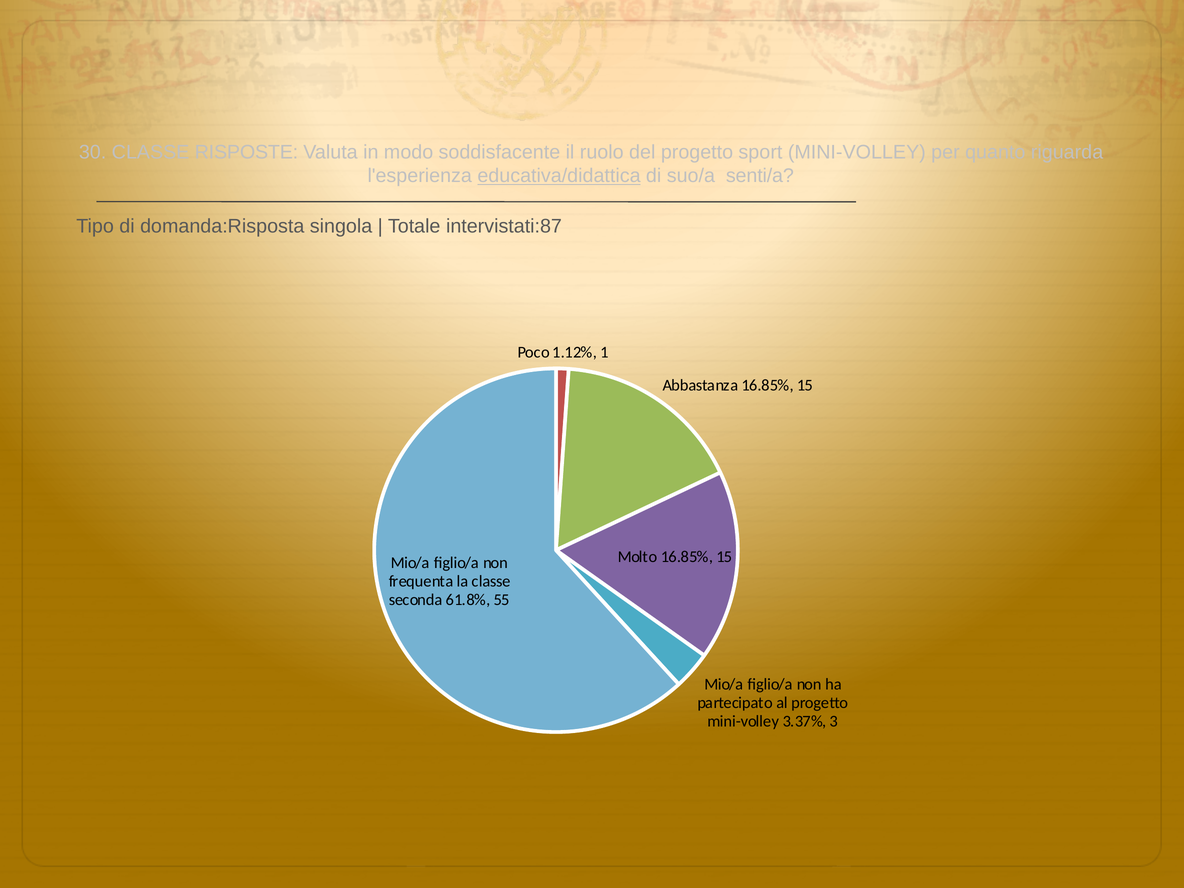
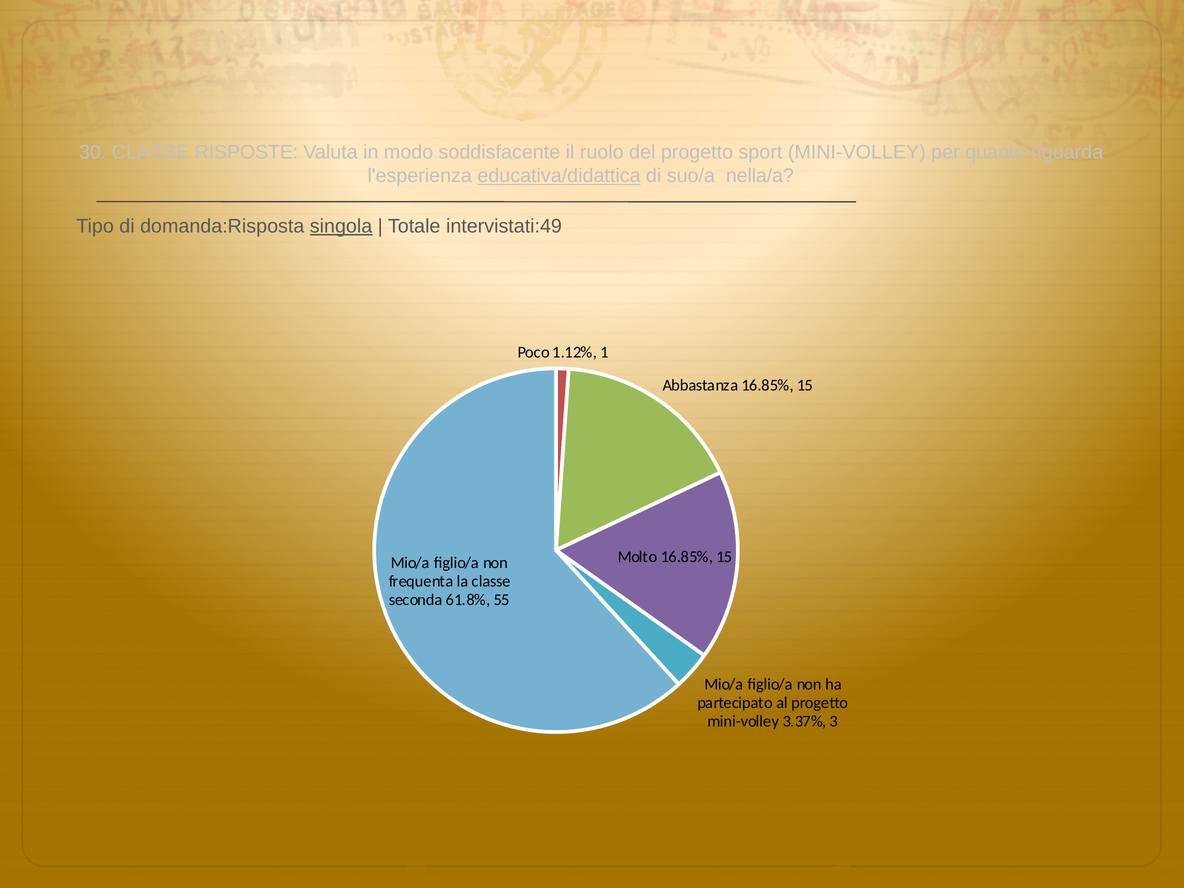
senti/a: senti/a -> nella/a
singola underline: none -> present
intervistati:87: intervistati:87 -> intervistati:49
